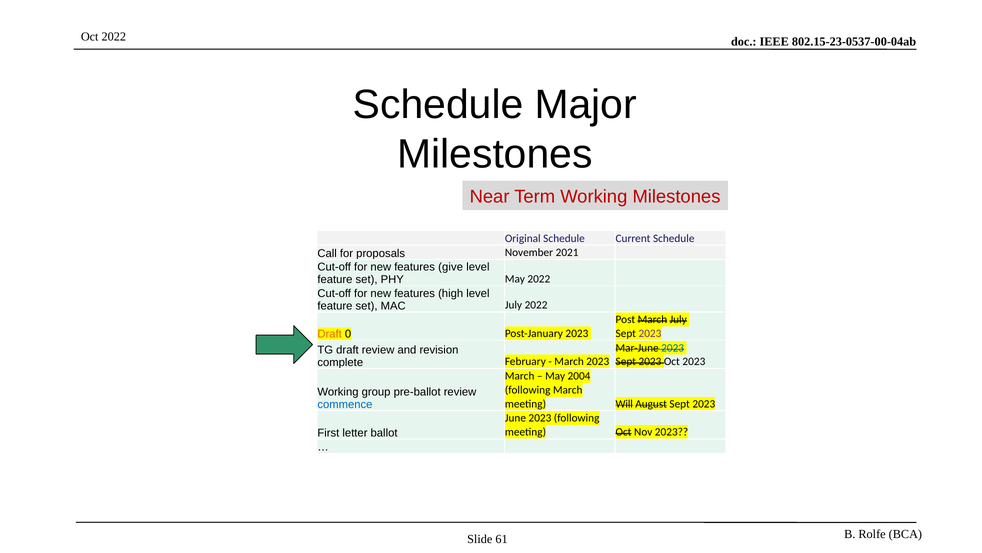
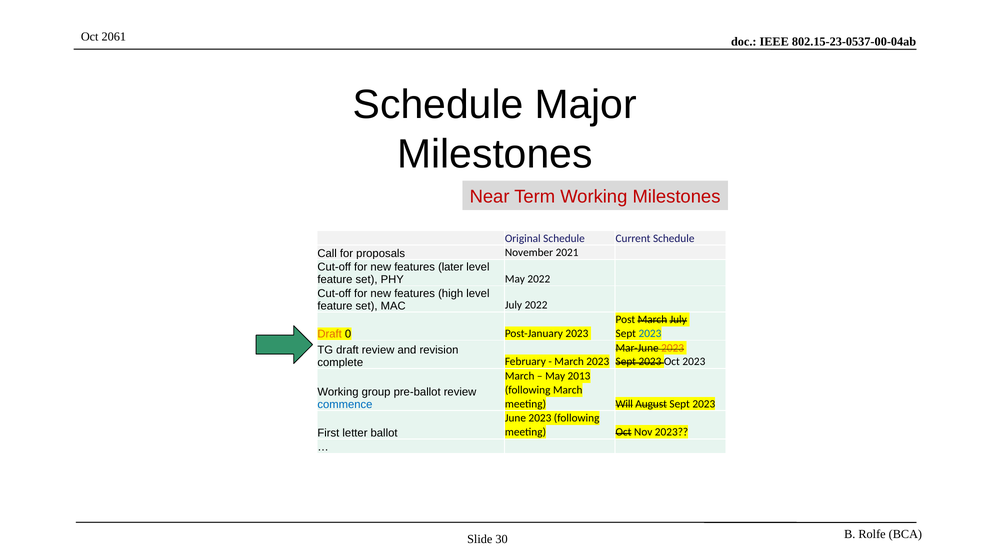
Oct 2022: 2022 -> 2061
give: give -> later
2023 at (650, 333) colour: purple -> blue
2023 at (673, 347) colour: blue -> orange
2004: 2004 -> 2013
61: 61 -> 30
